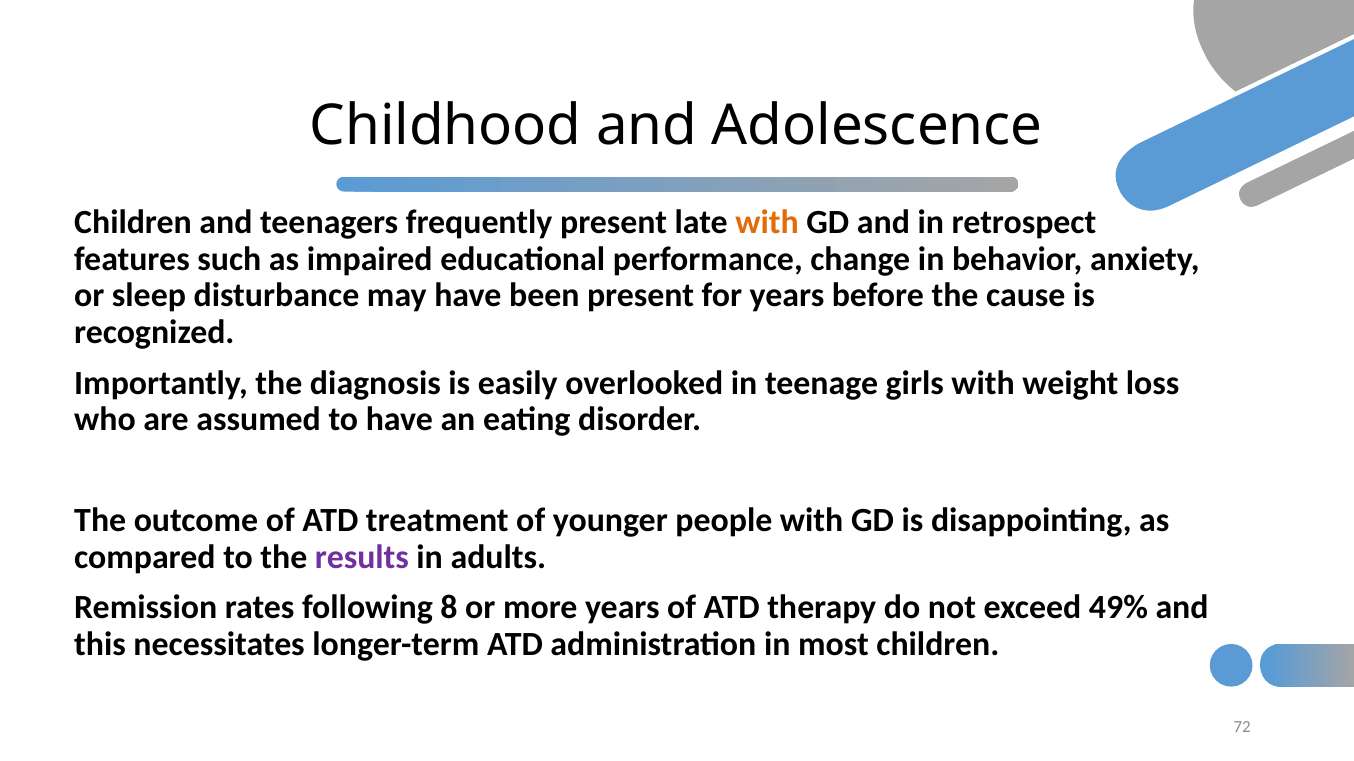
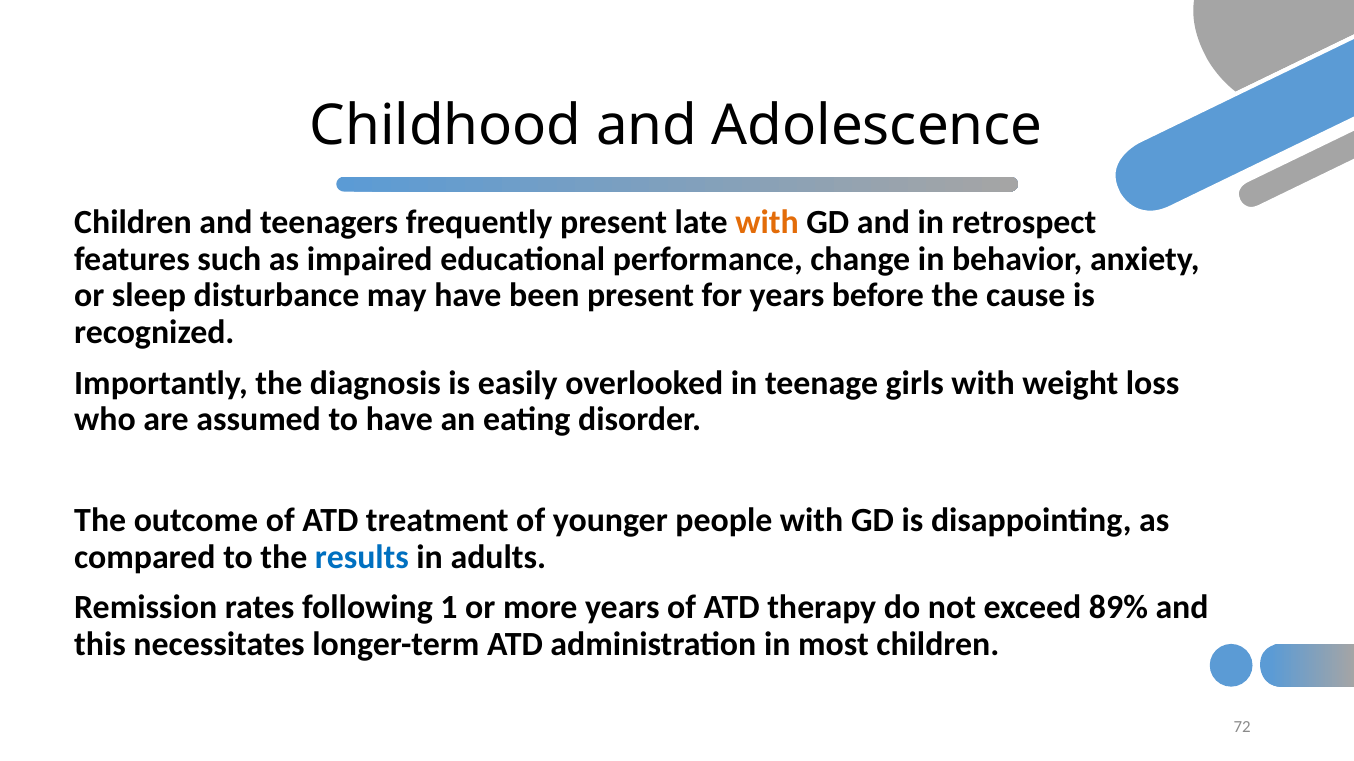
results colour: purple -> blue
8: 8 -> 1
49%: 49% -> 89%
